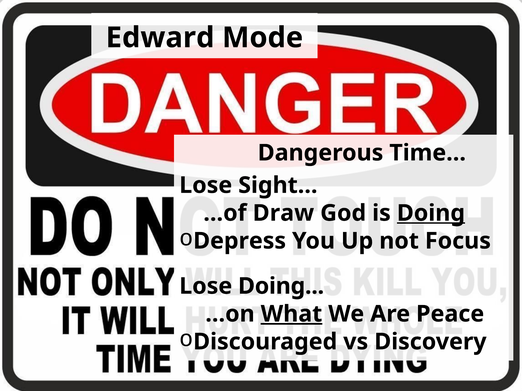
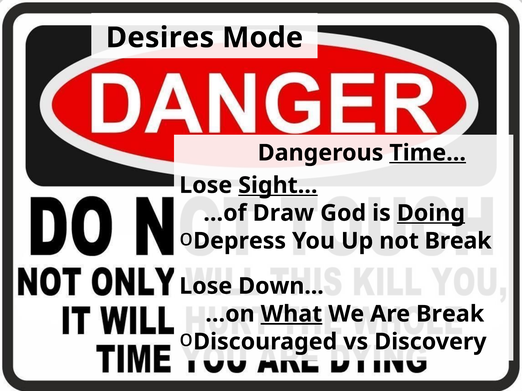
Edward: Edward -> Desires
Time… underline: none -> present
Sight… underline: none -> present
not Focus: Focus -> Break
Lose Doing: Doing -> Down
Are Peace: Peace -> Break
